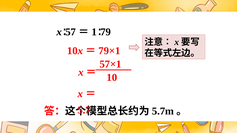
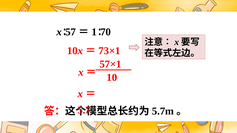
79: 79 -> 70
79×1: 79×1 -> 73×1
